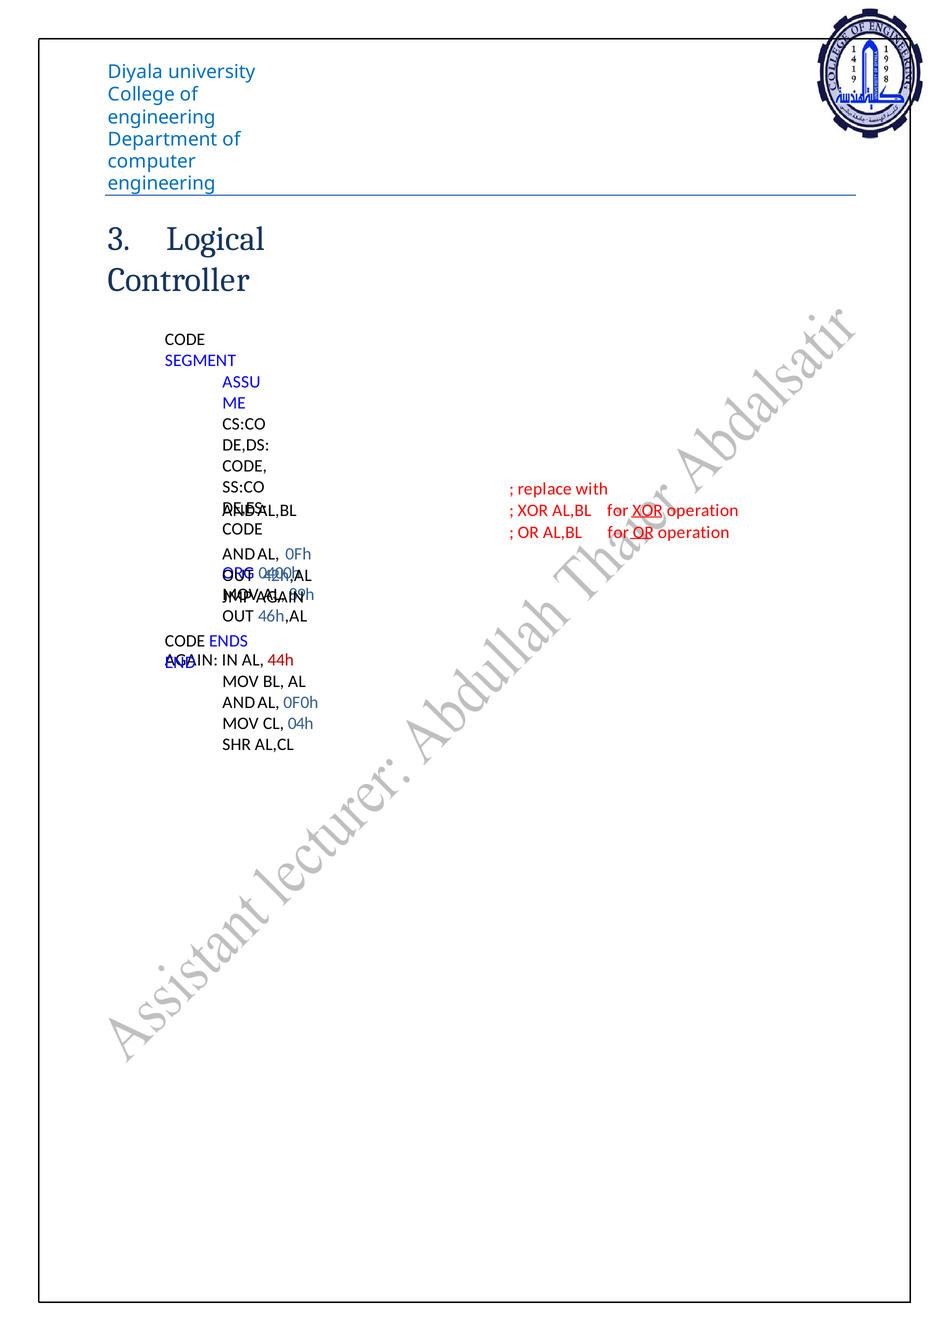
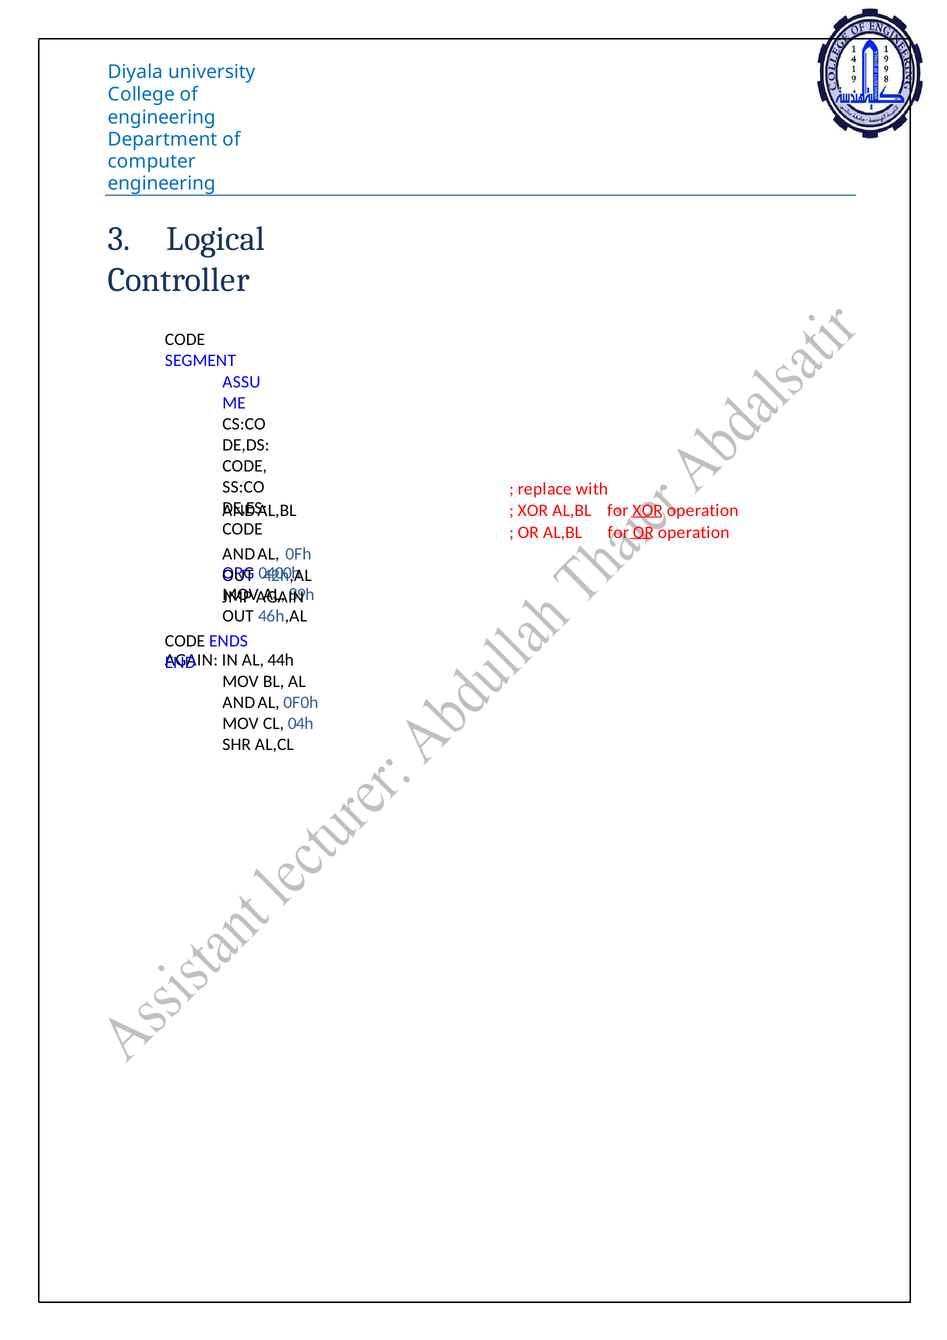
44h colour: red -> black
